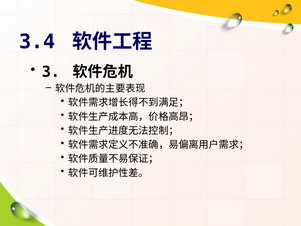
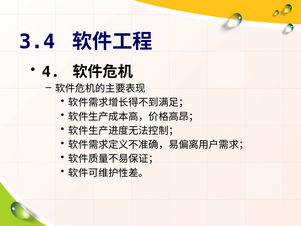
3: 3 -> 4
